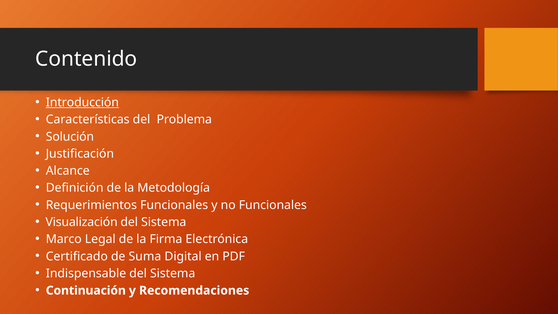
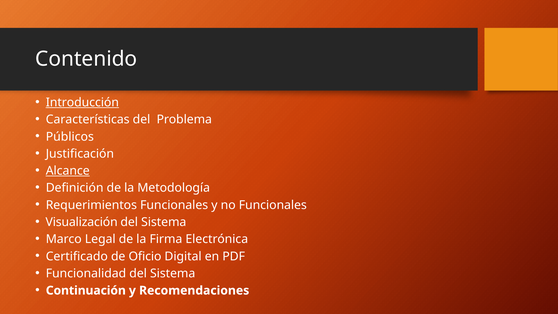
Solución: Solución -> Públicos
Alcance underline: none -> present
Suma: Suma -> Oficio
Indispensable: Indispensable -> Funcionalidad
